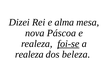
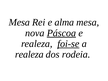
Dizei at (19, 22): Dizei -> Mesa
Páscoa underline: none -> present
beleza: beleza -> rodeia
